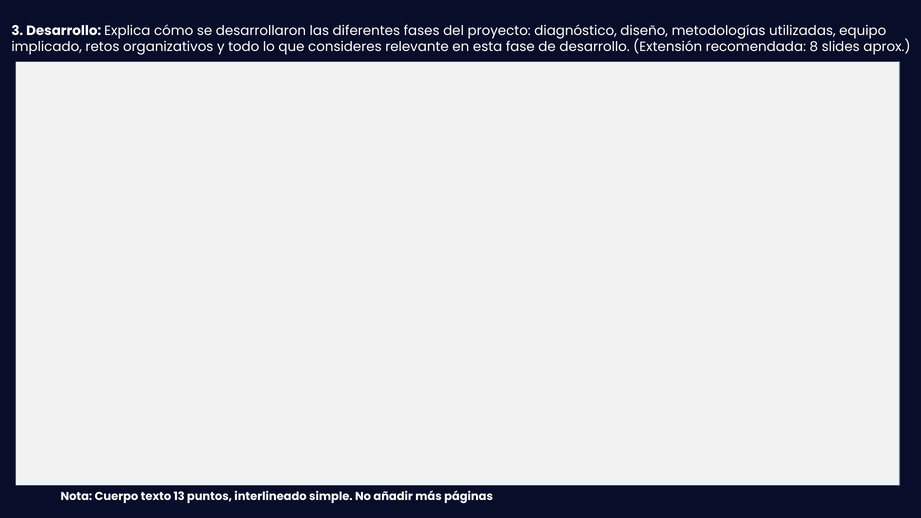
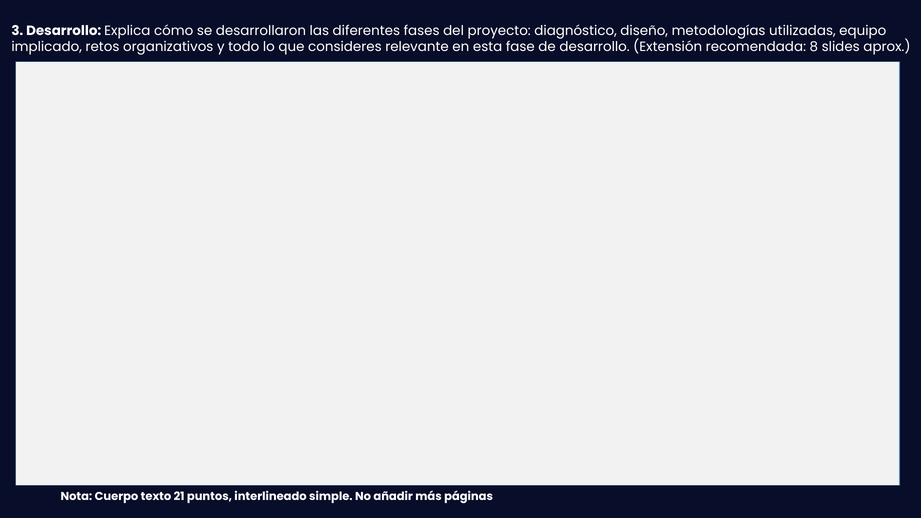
13: 13 -> 21
